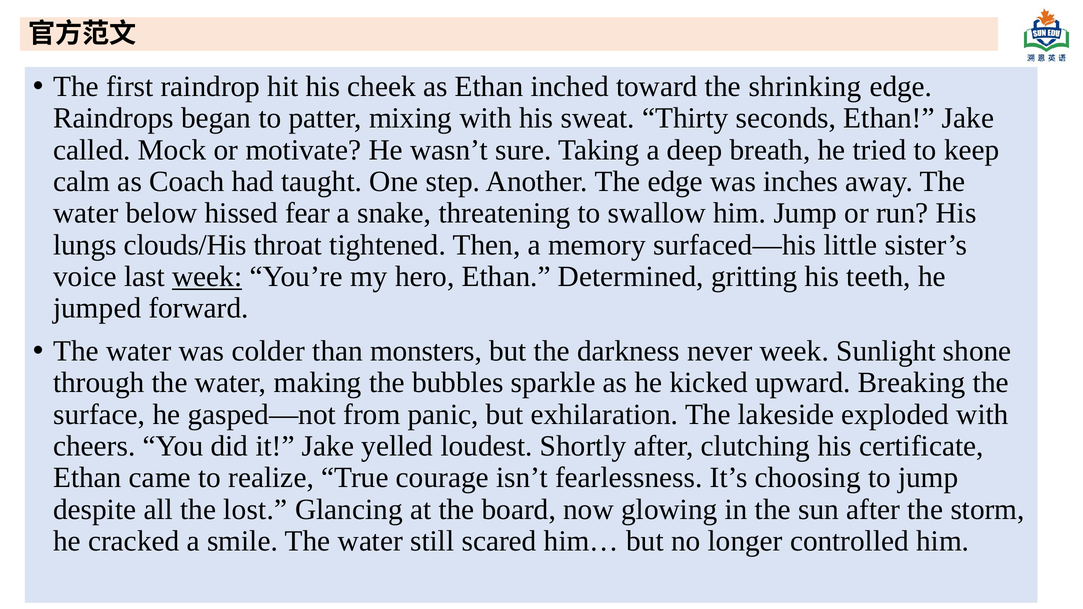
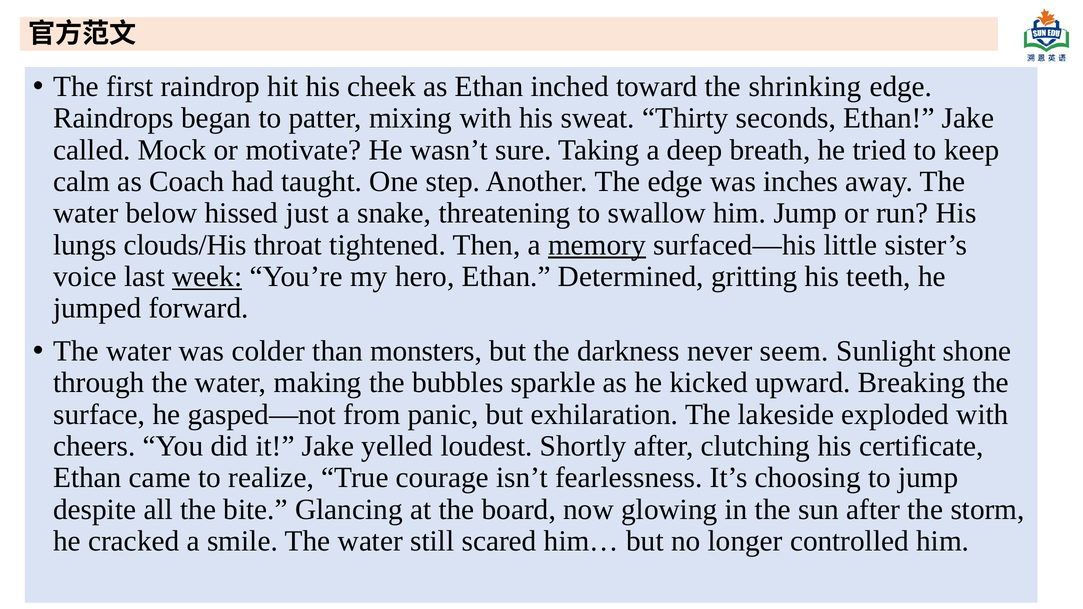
fear: fear -> just
memory underline: none -> present
never week: week -> seem
lost: lost -> bite
